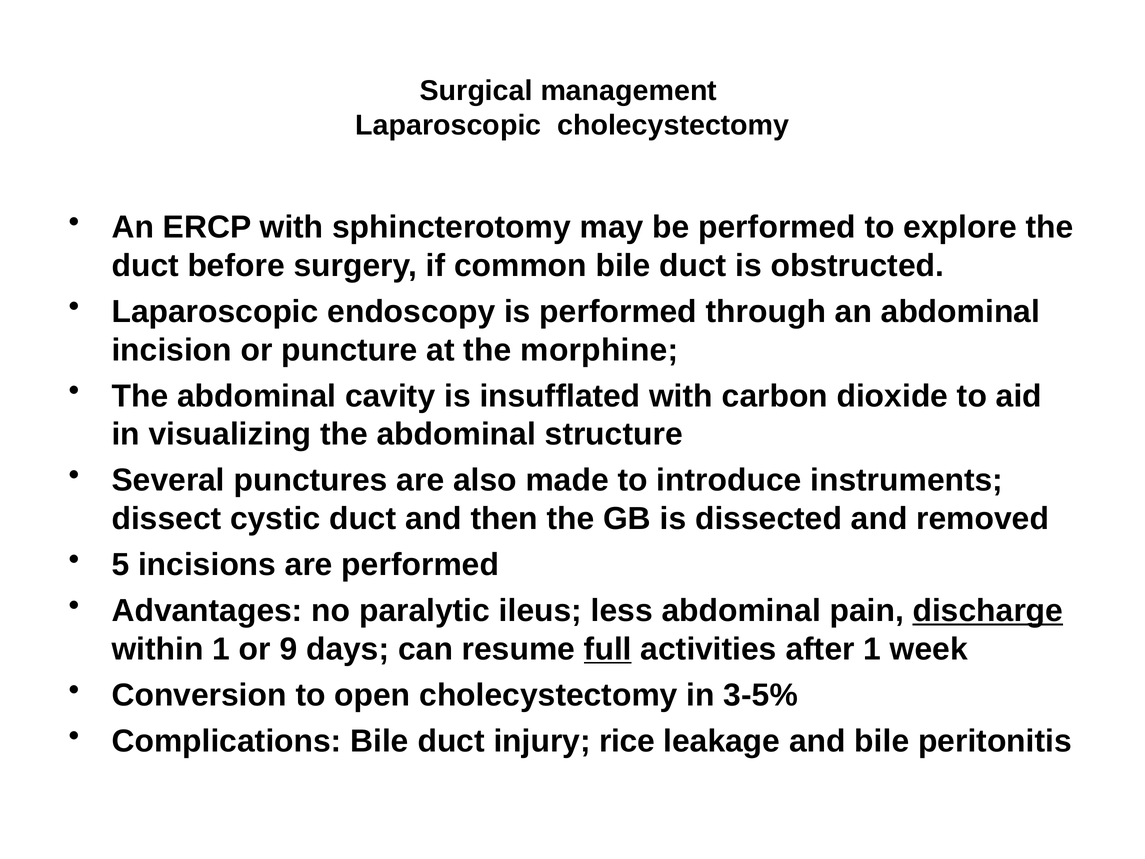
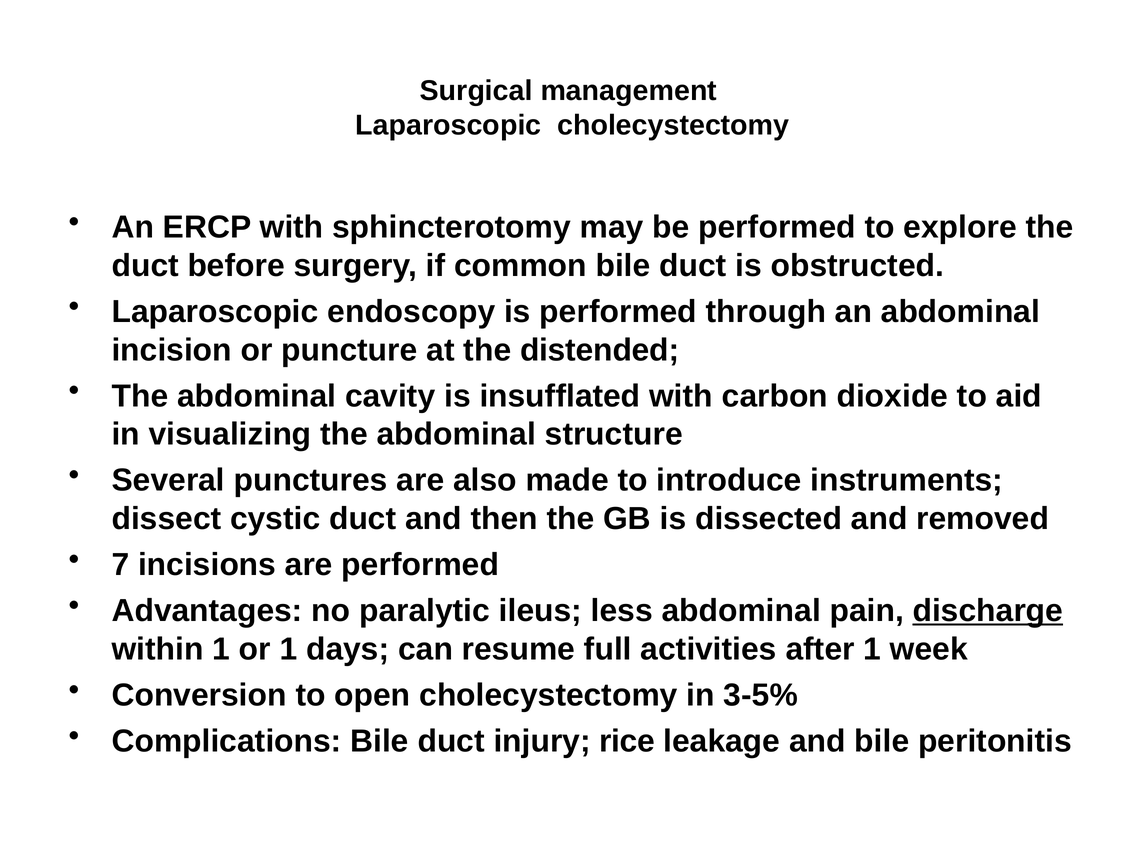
morphine: morphine -> distended
5: 5 -> 7
or 9: 9 -> 1
full underline: present -> none
